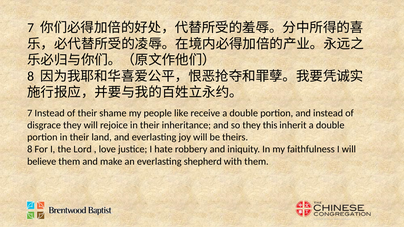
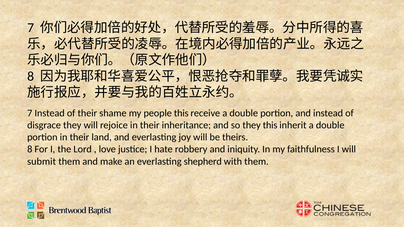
people like: like -> this
believe: believe -> submit
